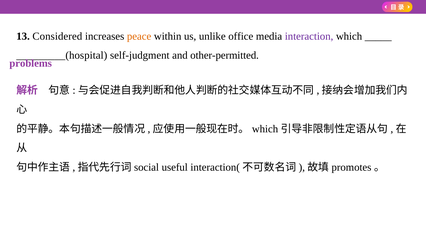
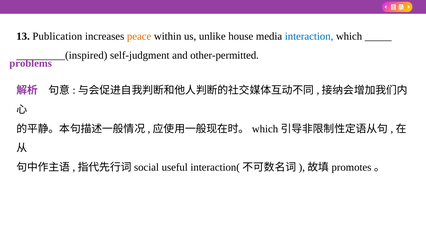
Considered: Considered -> Publication
office: office -> house
interaction colour: purple -> blue
_________(hospital: _________(hospital -> _________(inspired
